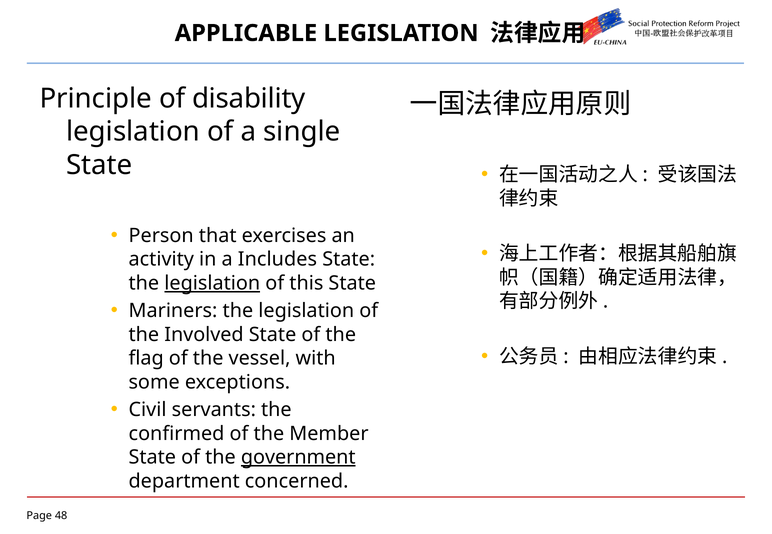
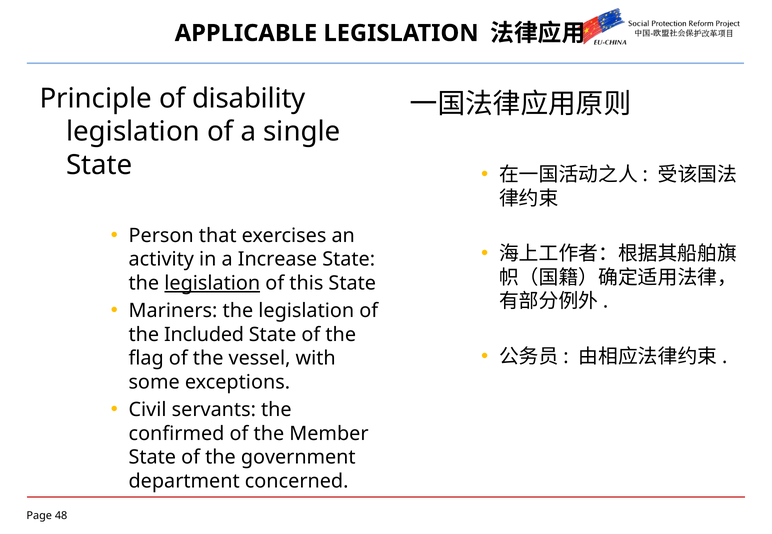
Includes: Includes -> Increase
Involved: Involved -> Included
government underline: present -> none
